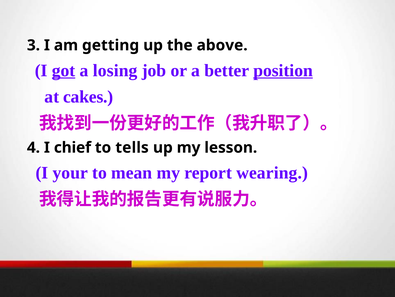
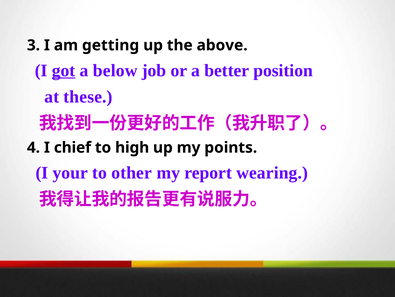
losing: losing -> below
position underline: present -> none
cakes: cakes -> these
tells: tells -> high
lesson: lesson -> points
mean: mean -> other
